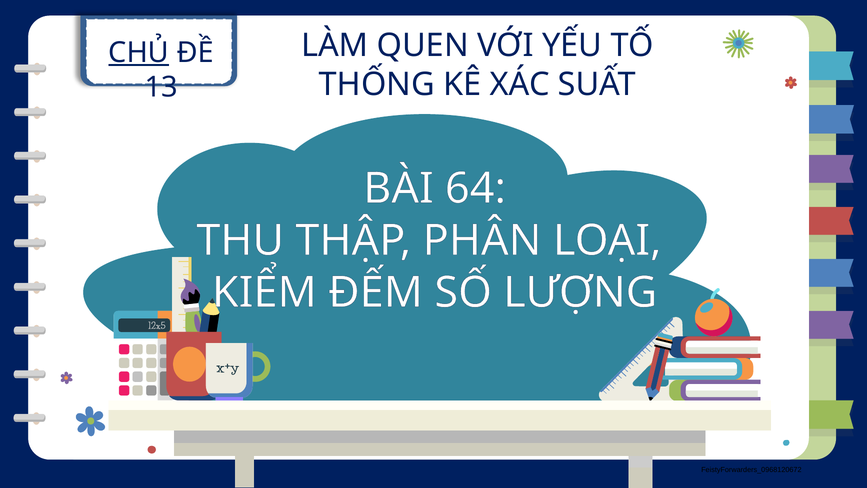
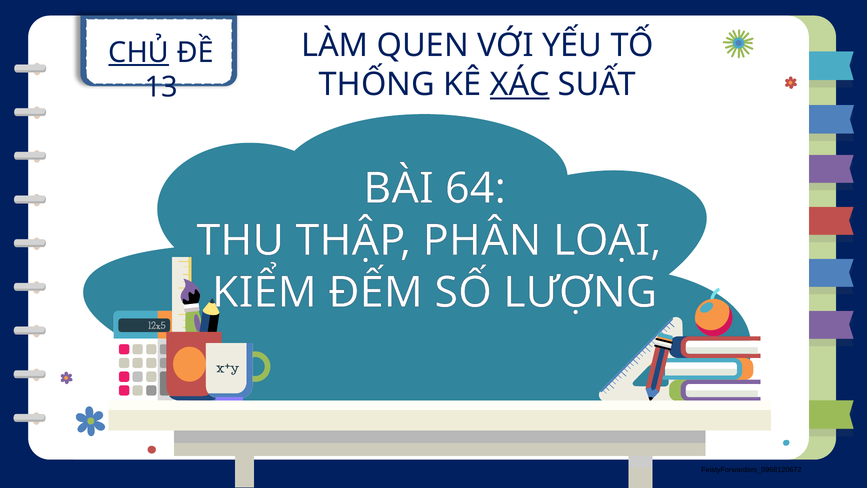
XÁC underline: none -> present
